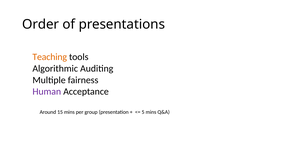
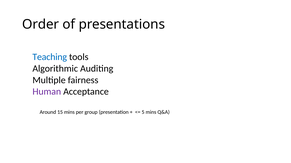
Teaching colour: orange -> blue
